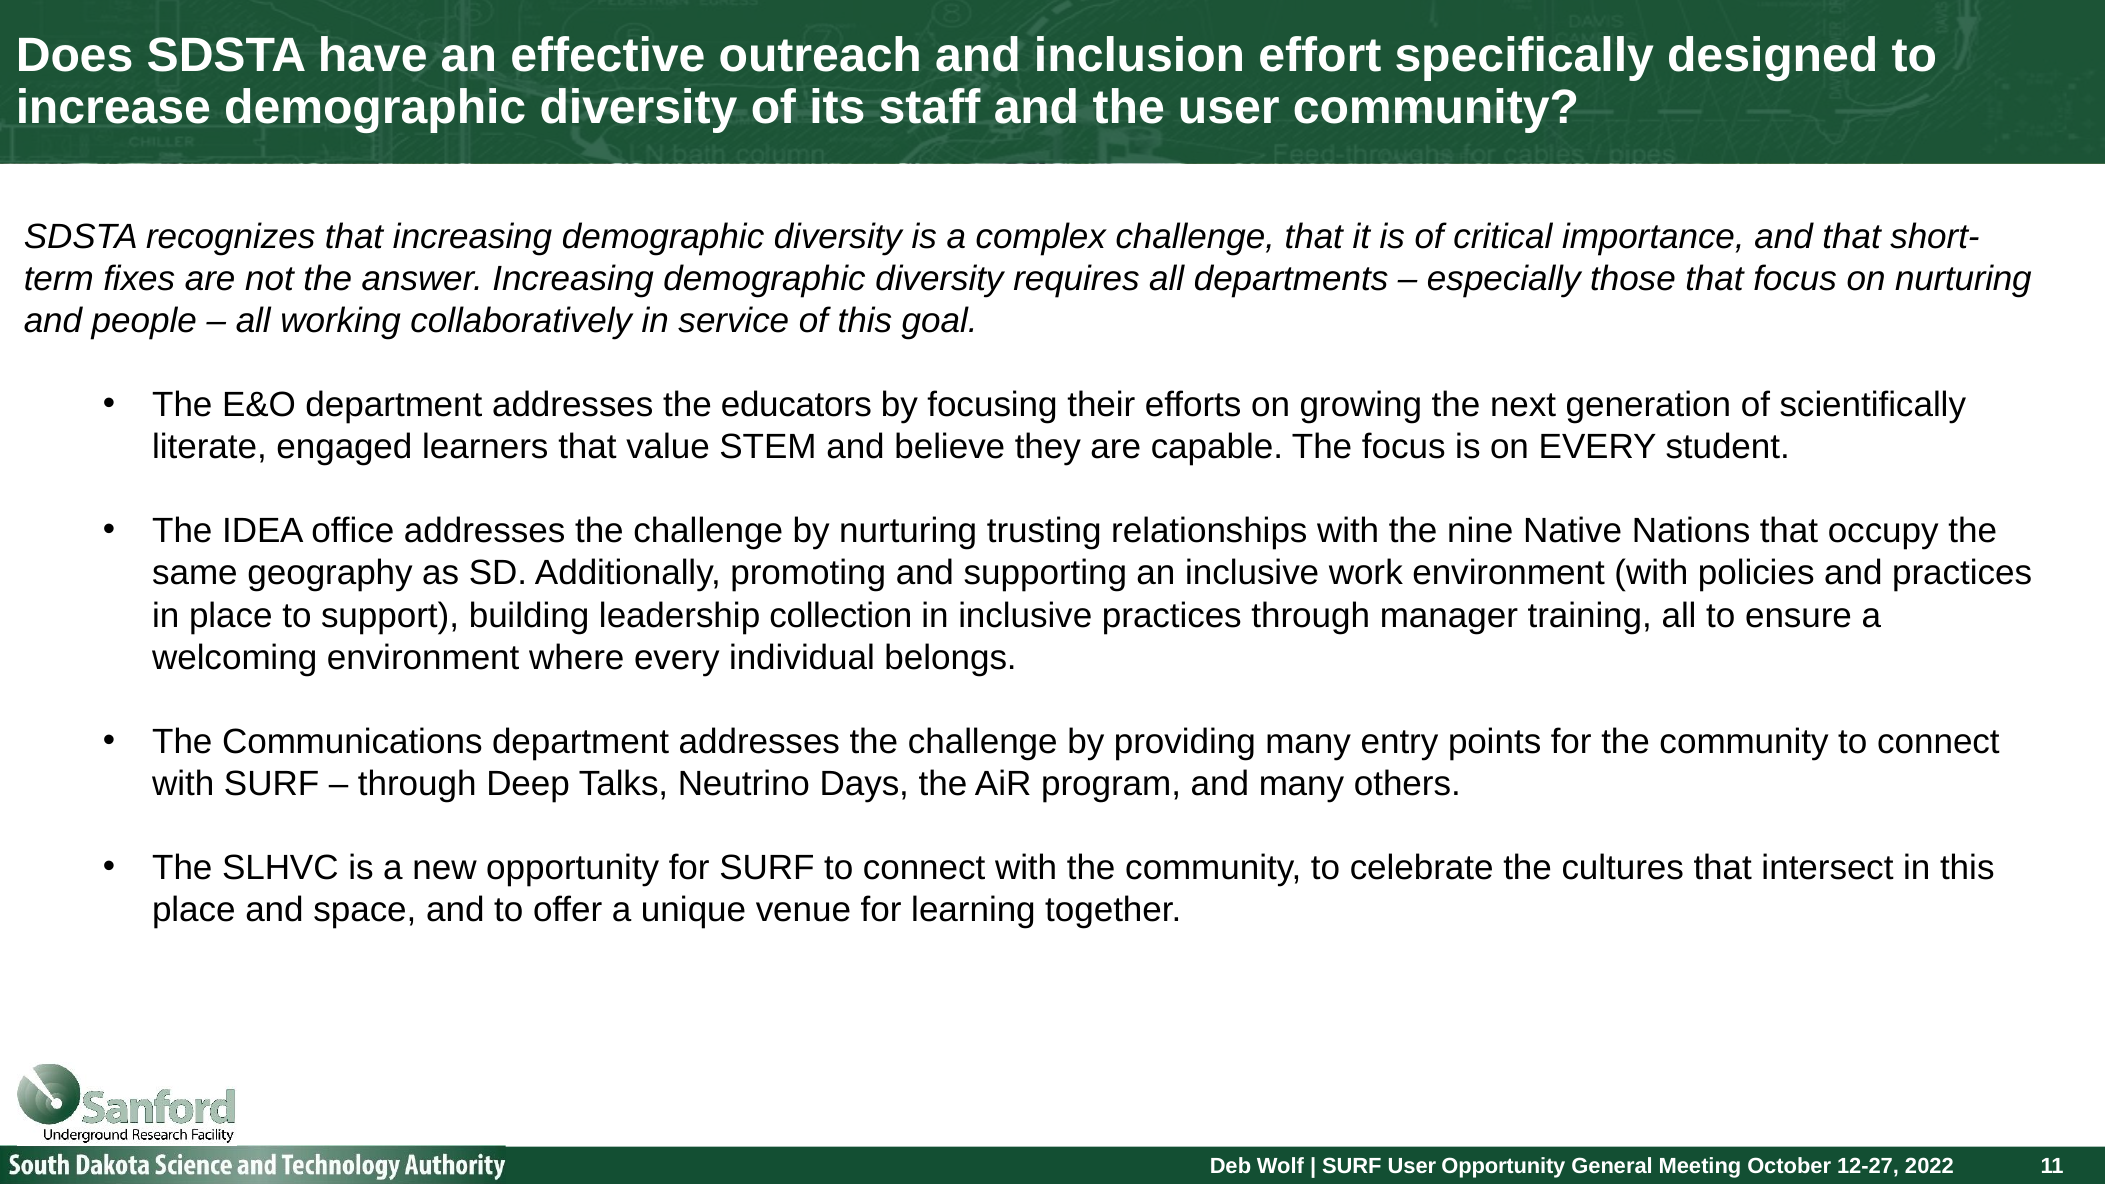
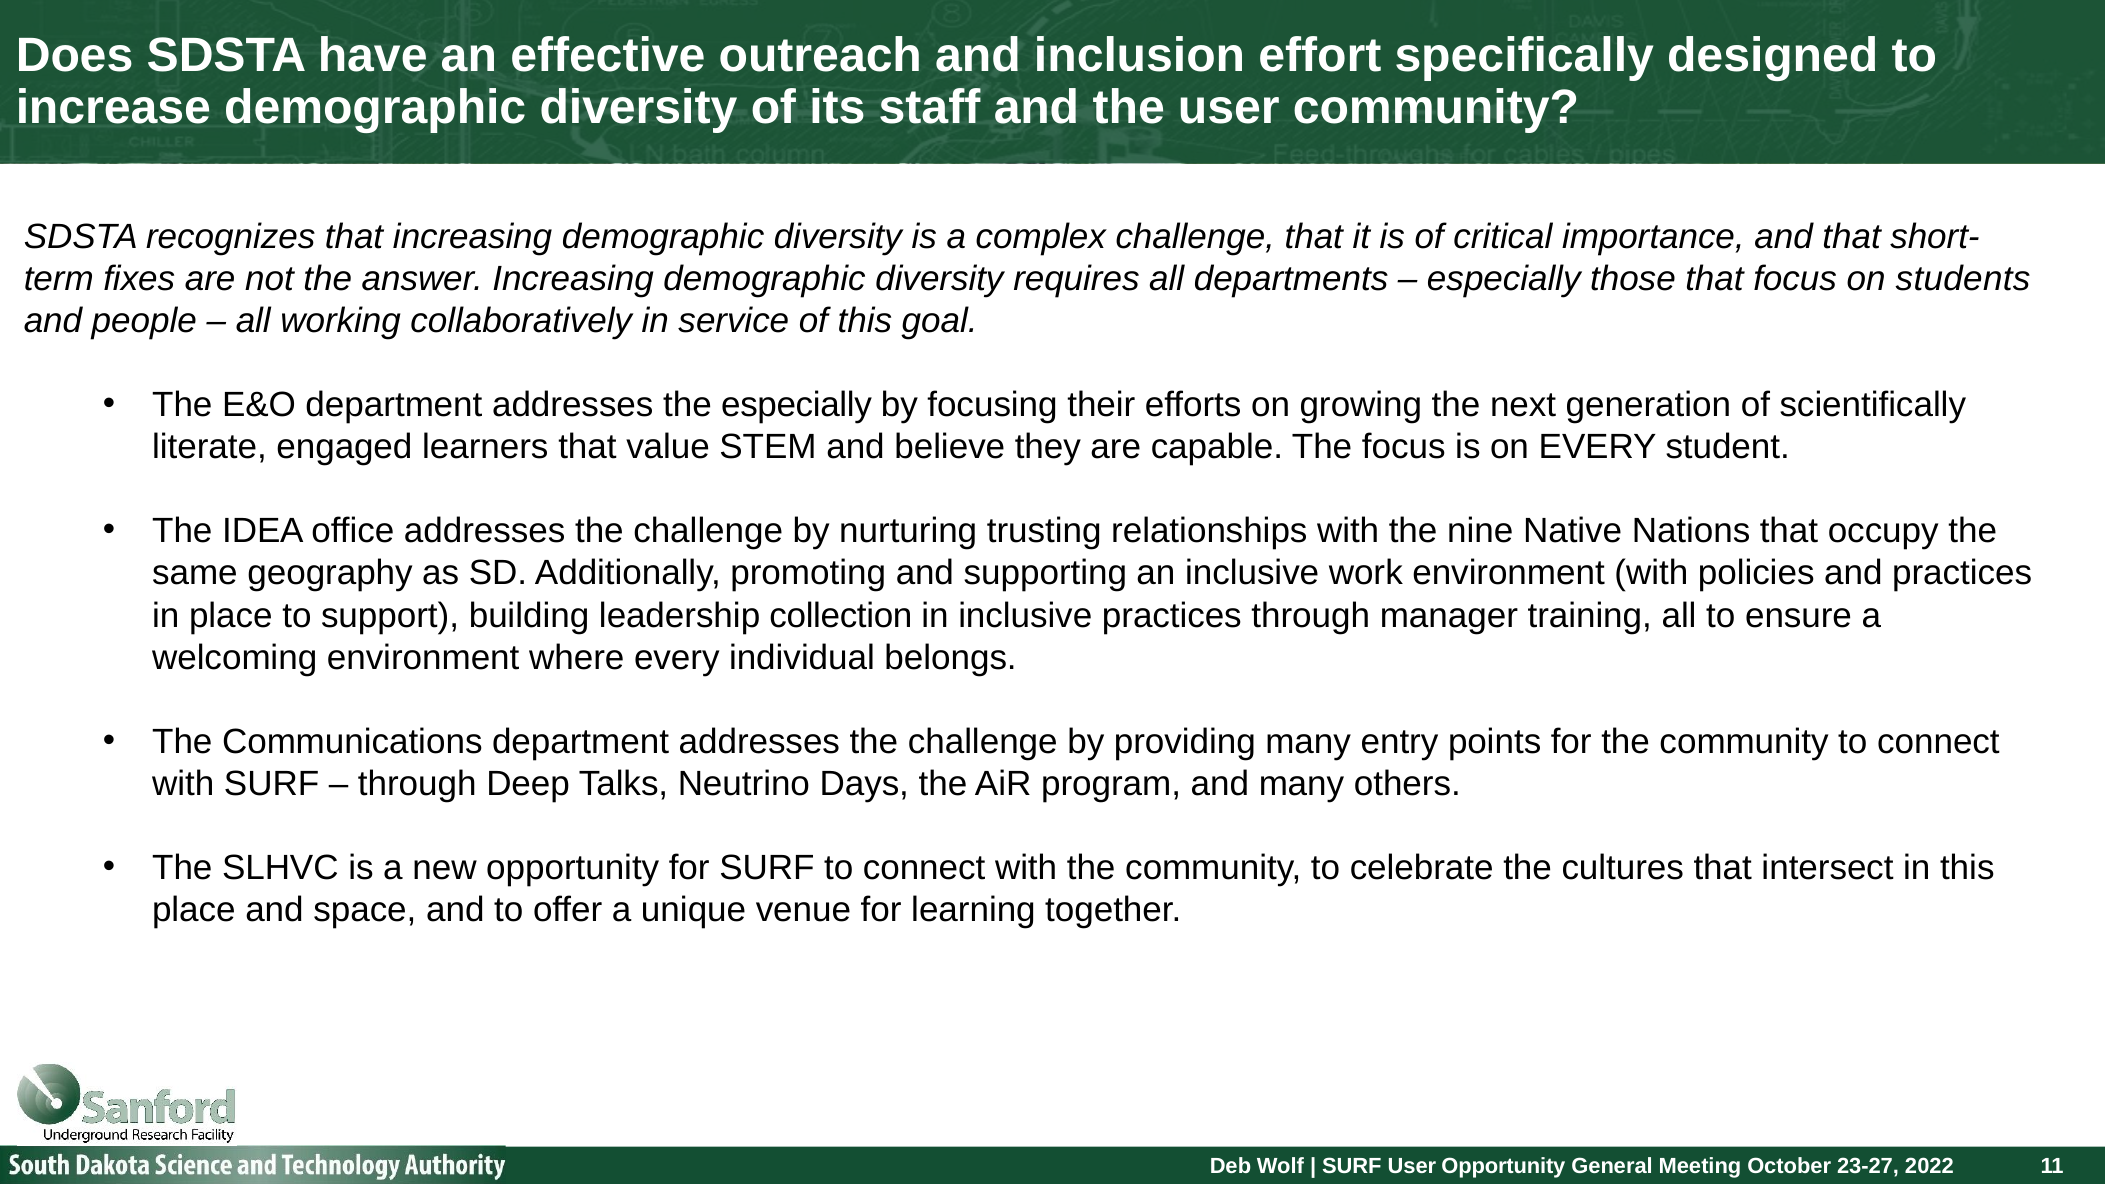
on nurturing: nurturing -> students
the educators: educators -> especially
12-27: 12-27 -> 23-27
